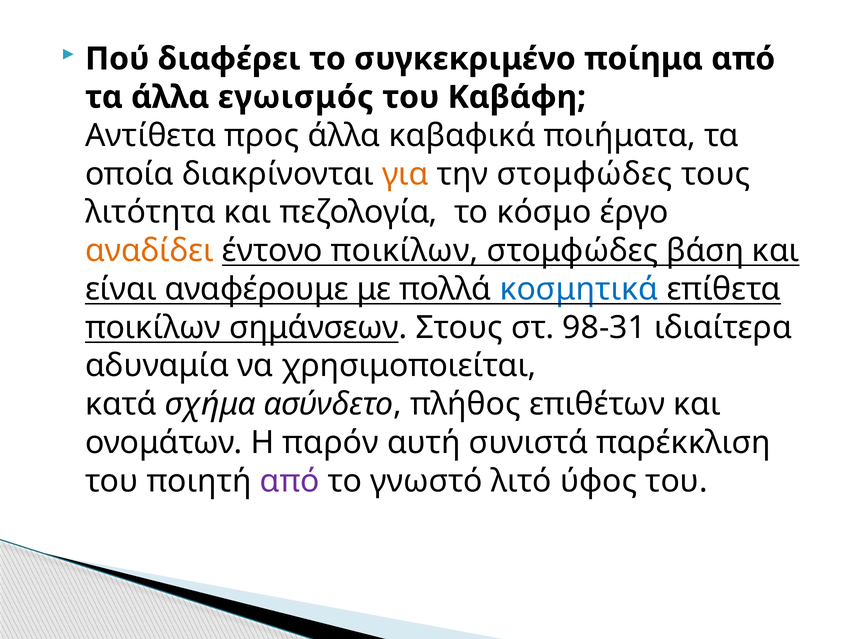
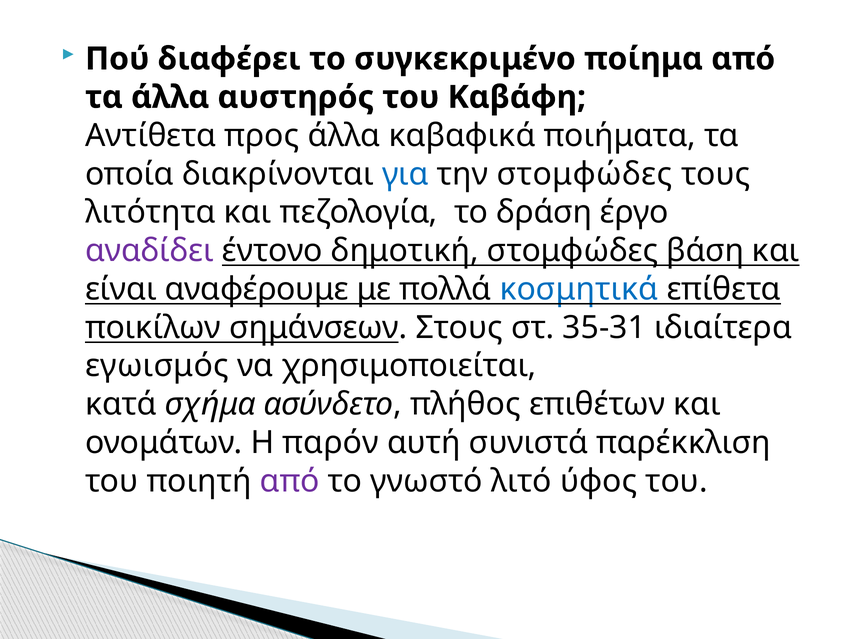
εγωισμός: εγωισμός -> αυστηρός
για colour: orange -> blue
κόσμο: κόσμο -> δράση
αναδίδει colour: orange -> purple
έντονο ποικίλων: ποικίλων -> δημοτική
98-31: 98-31 -> 35-31
αδυναμία: αδυναμία -> εγωισμός
